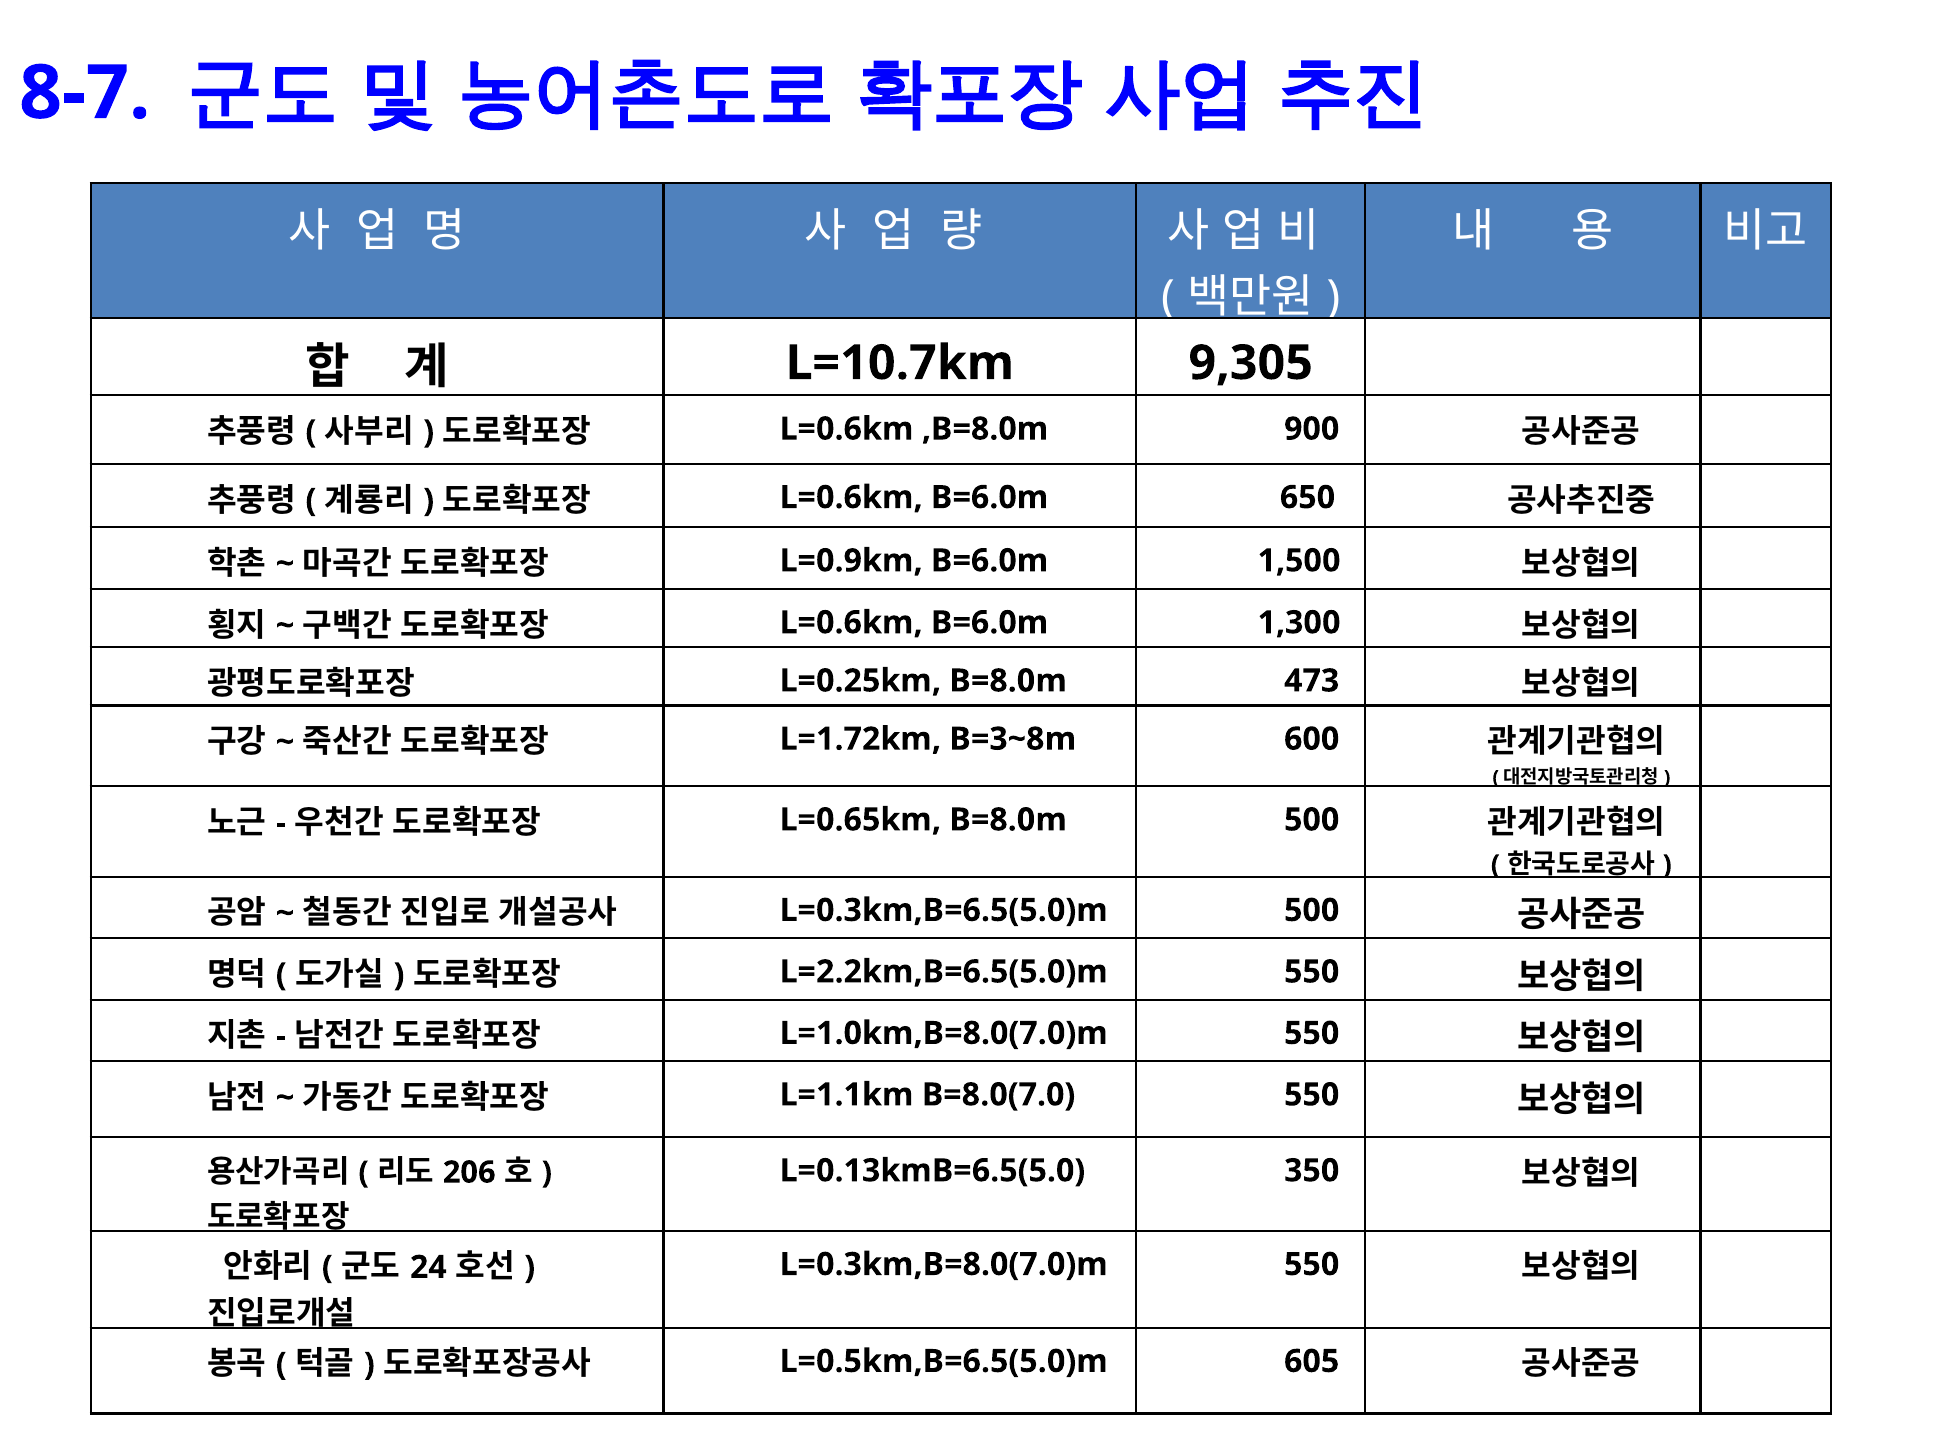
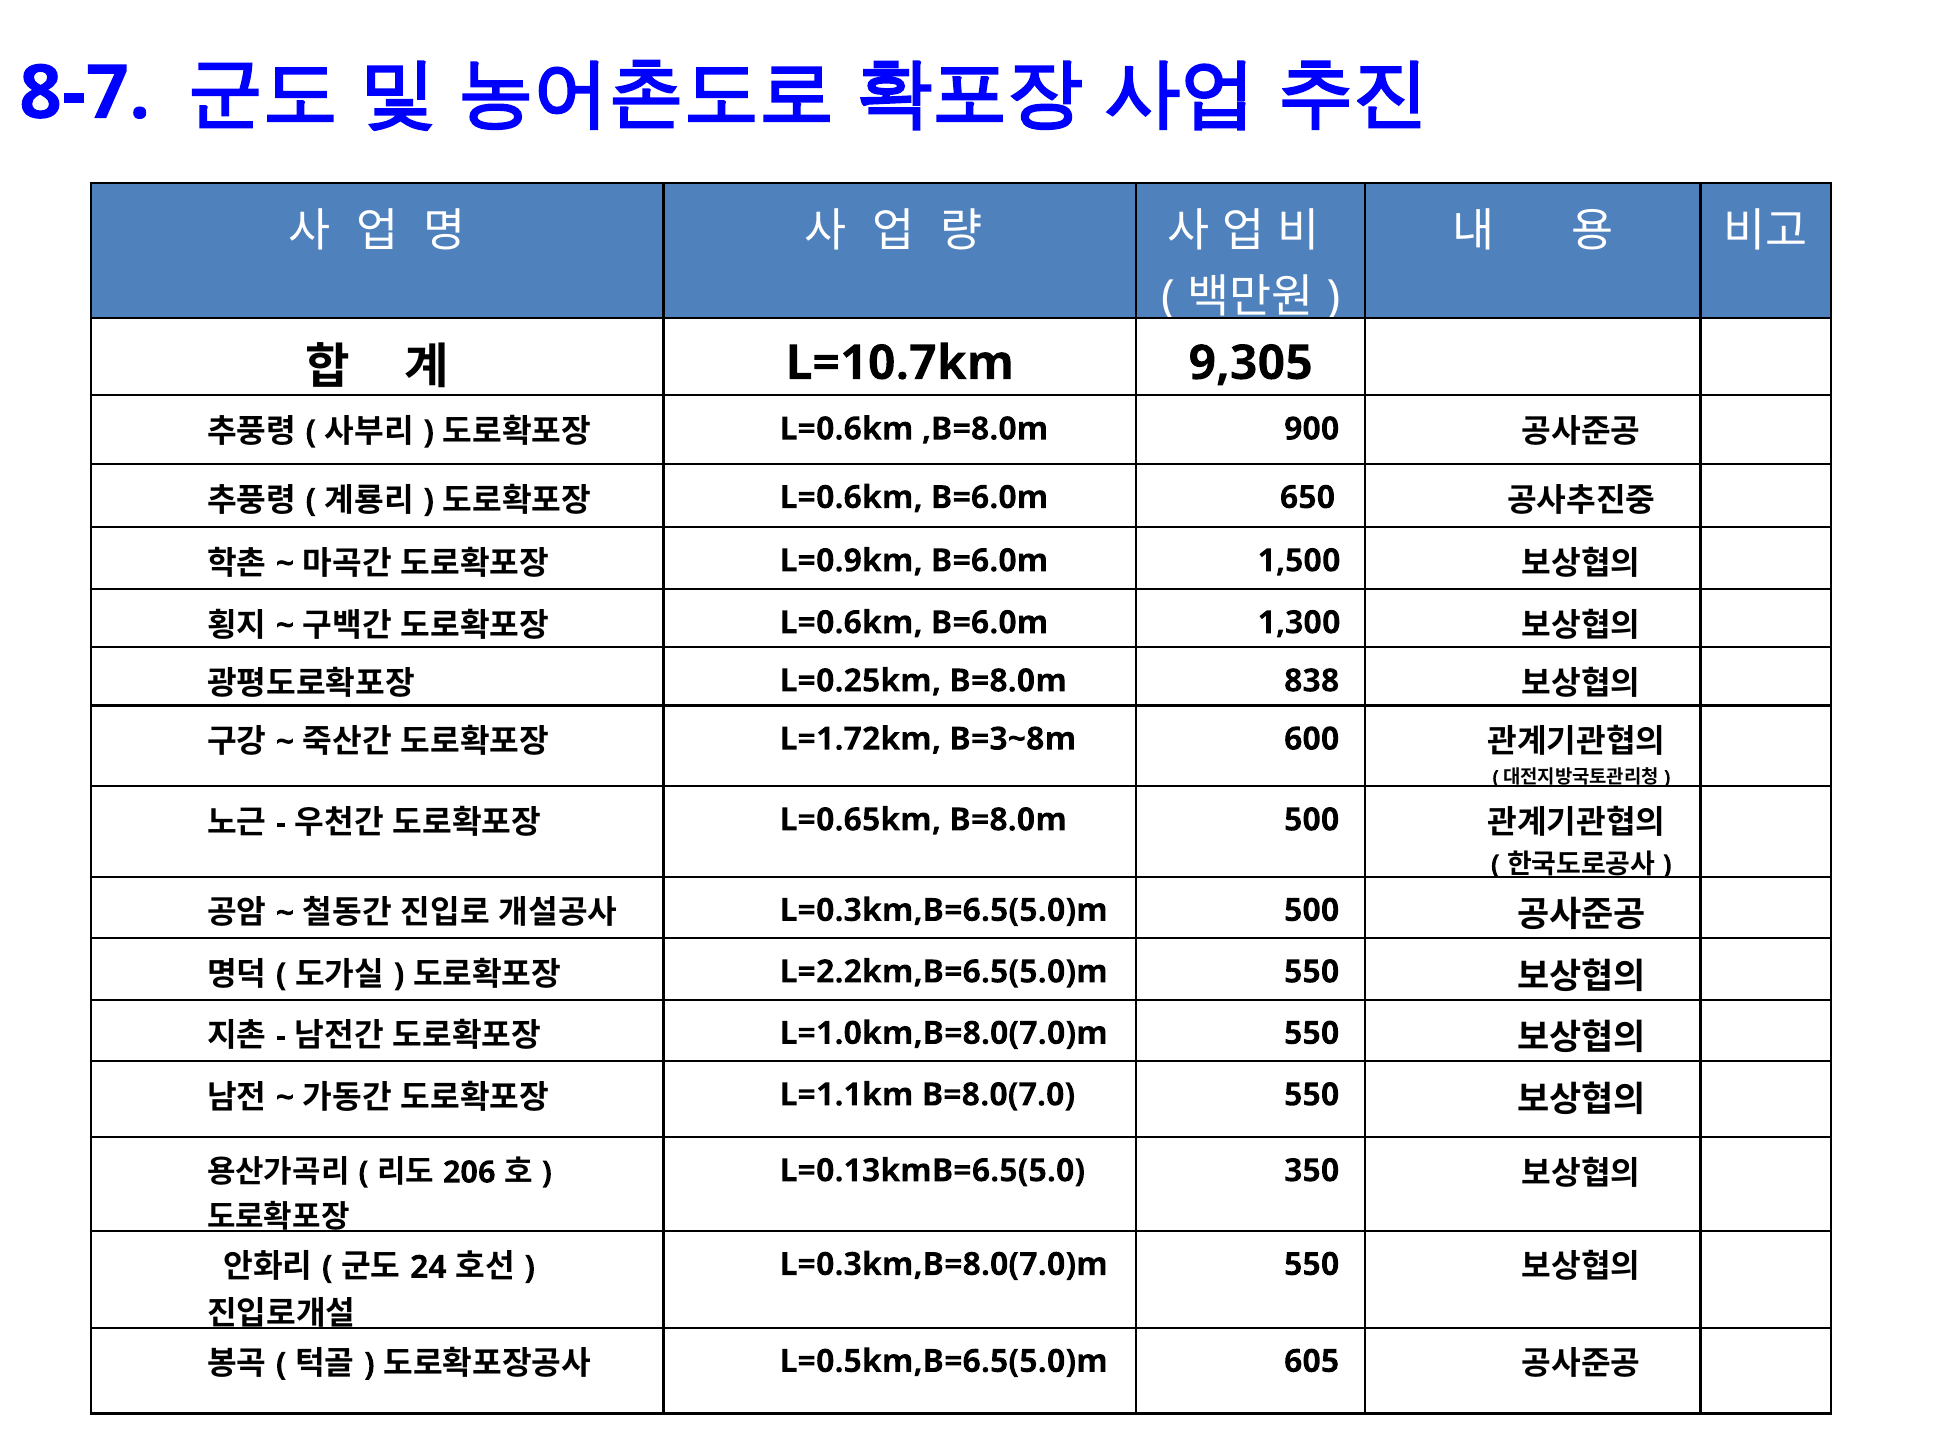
473: 473 -> 838
